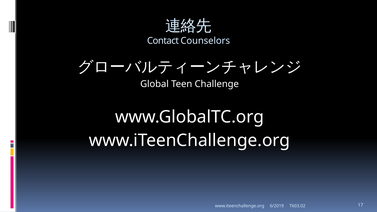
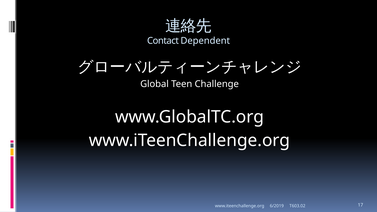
Counselors: Counselors -> Dependent
